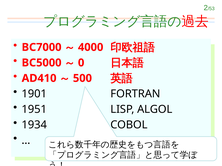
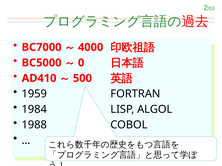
1901: 1901 -> 1959
1951: 1951 -> 1984
1934: 1934 -> 1988
